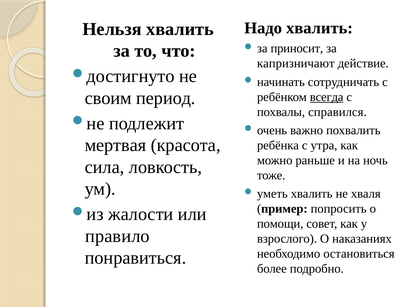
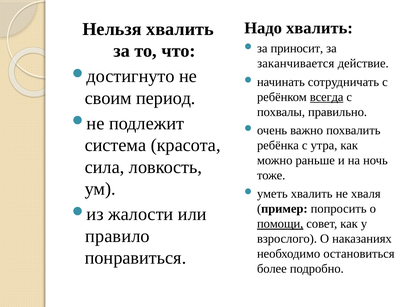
капризничают: капризничают -> заканчивается
справился: справился -> правильно
мертвая: мертвая -> система
помощи underline: none -> present
